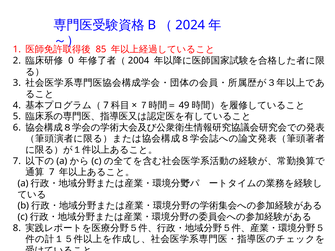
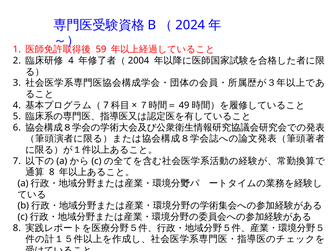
85: 85 -> 59
0 at (71, 61): 0 -> 4
7 at (52, 172): 7 -> 8
